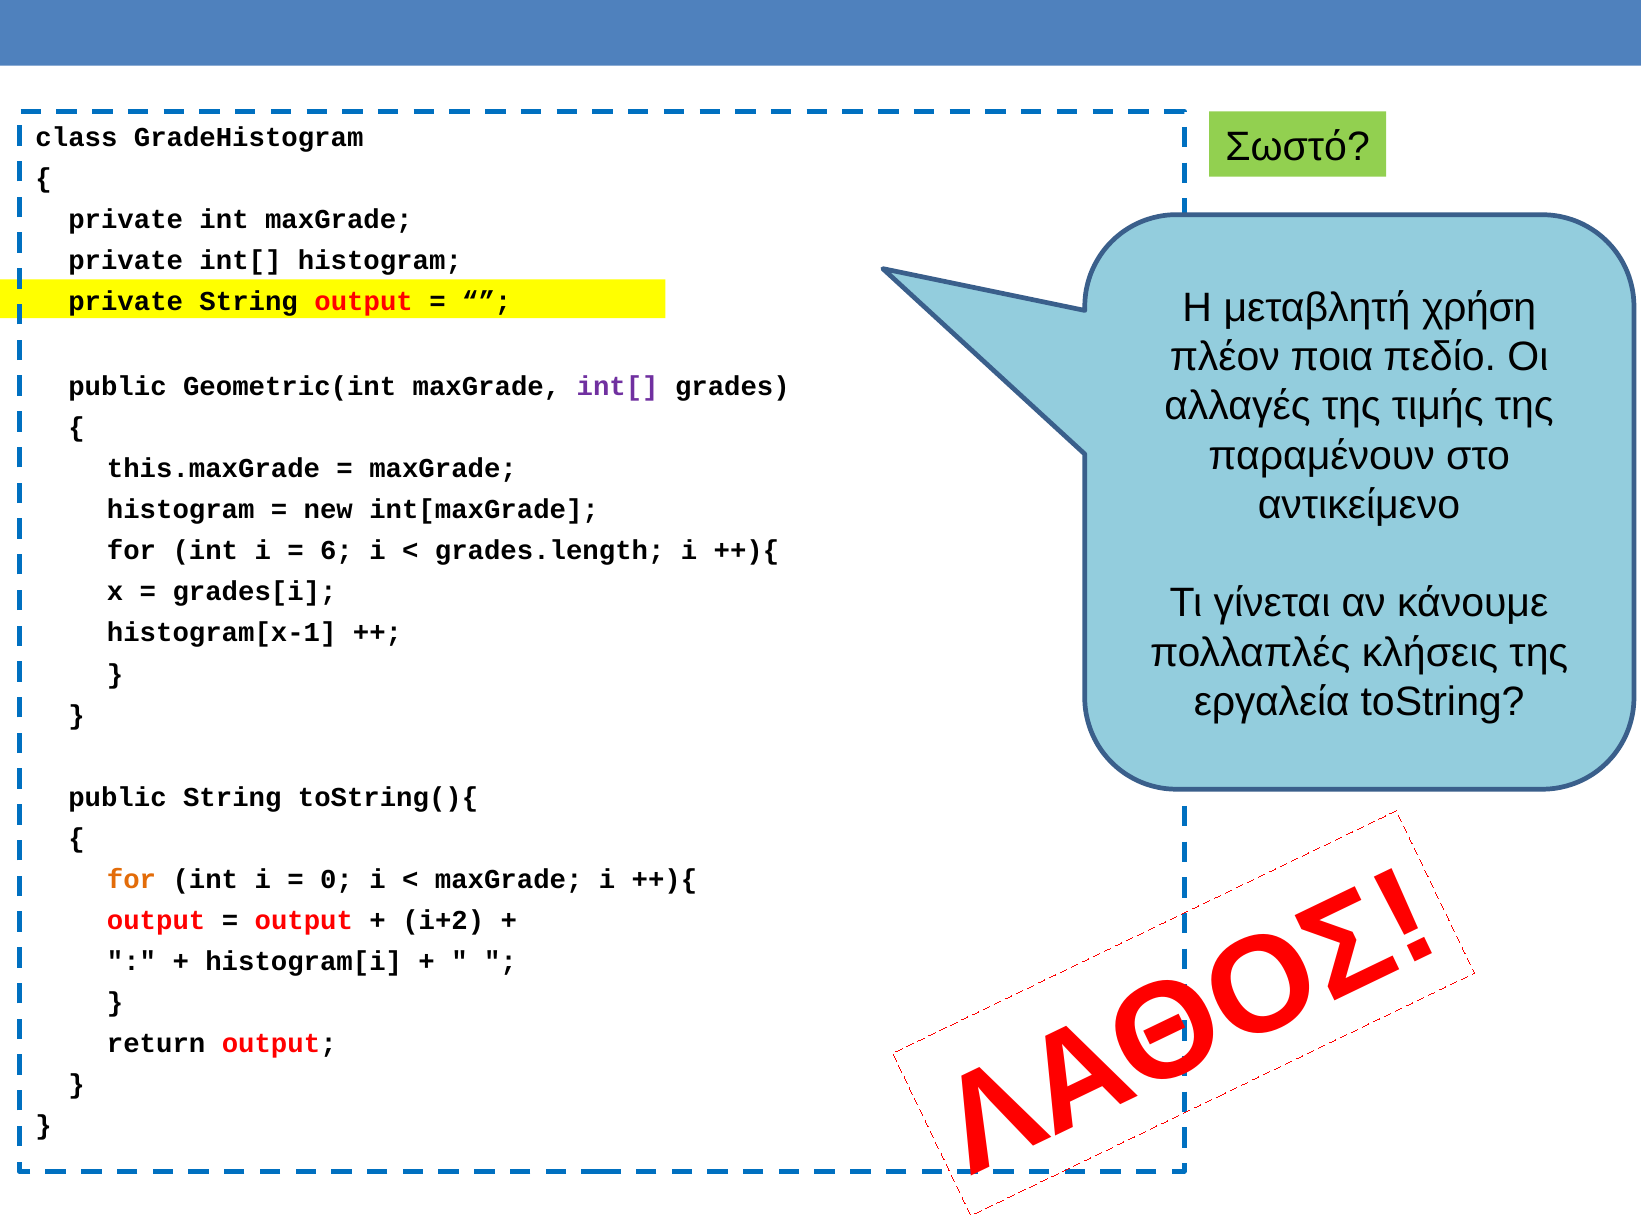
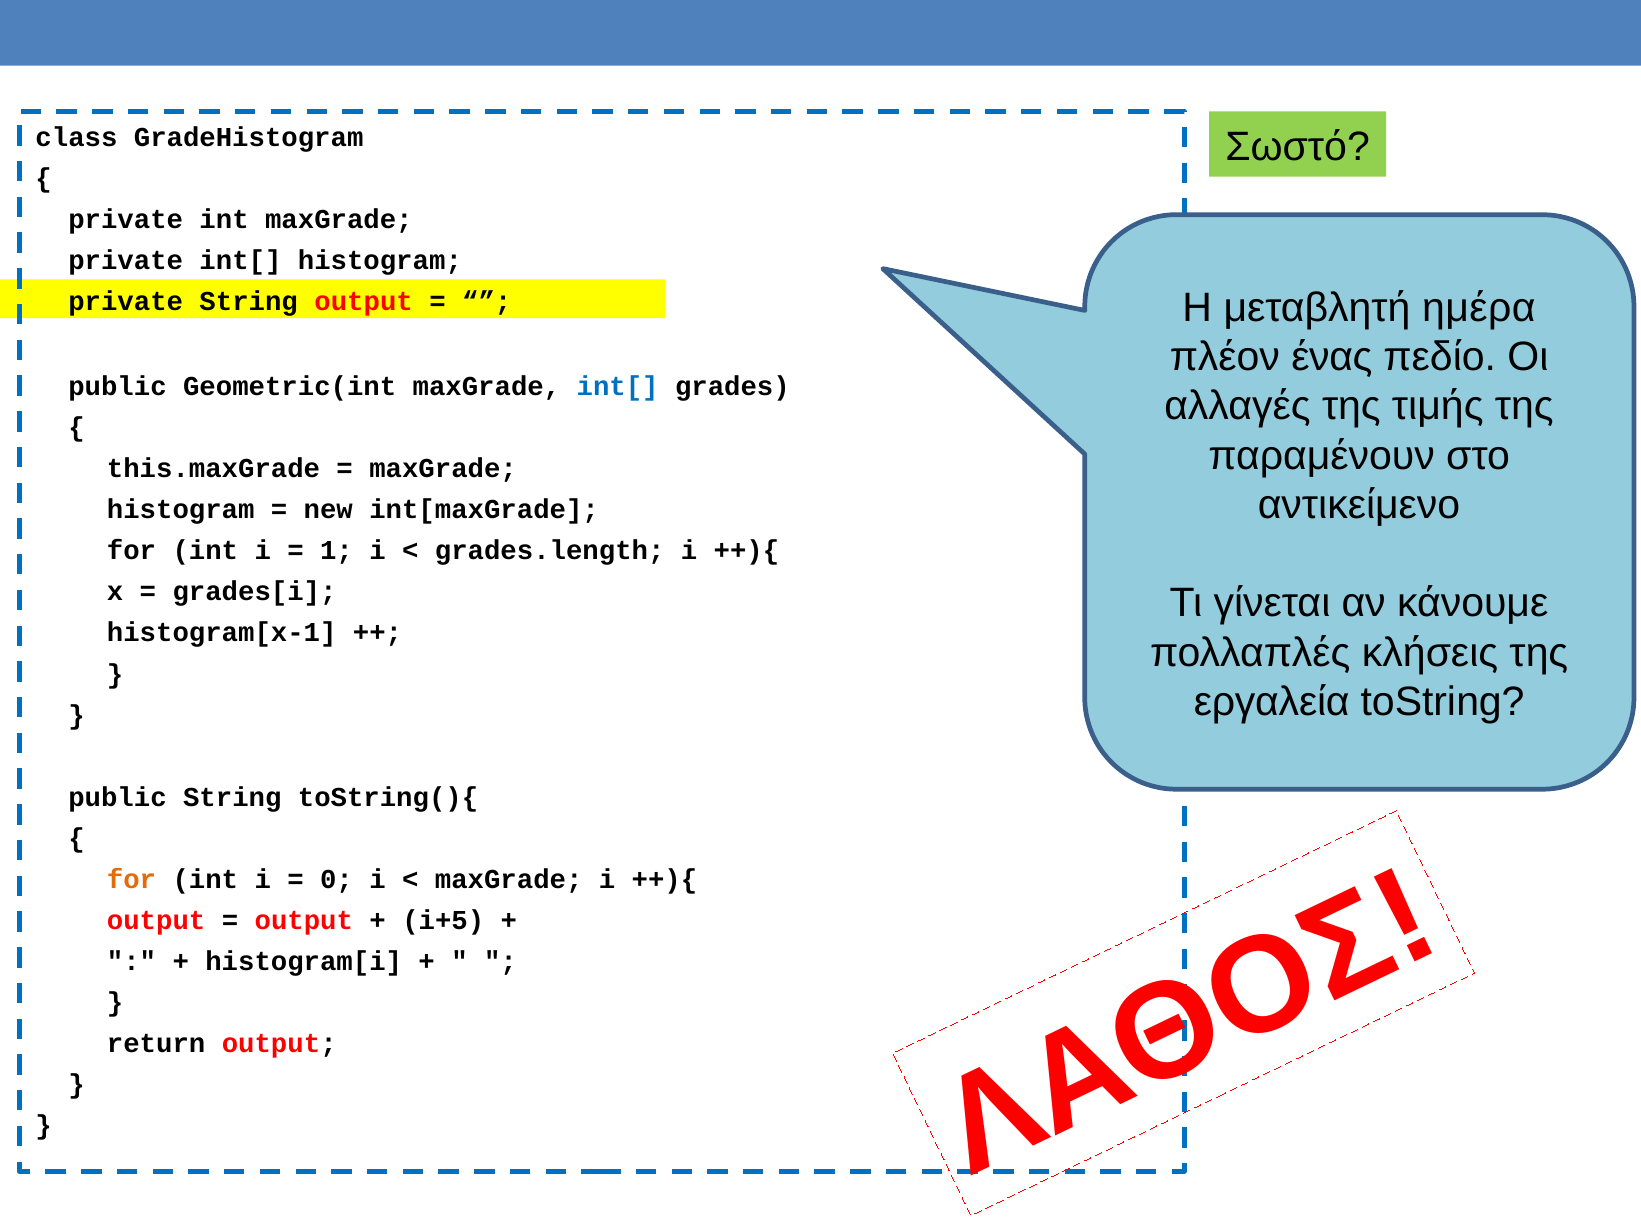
χρήση: χρήση -> ημέρα
ποια: ποια -> ένας
int[ at (618, 387) colour: purple -> blue
6: 6 -> 1
i+2: i+2 -> i+5
